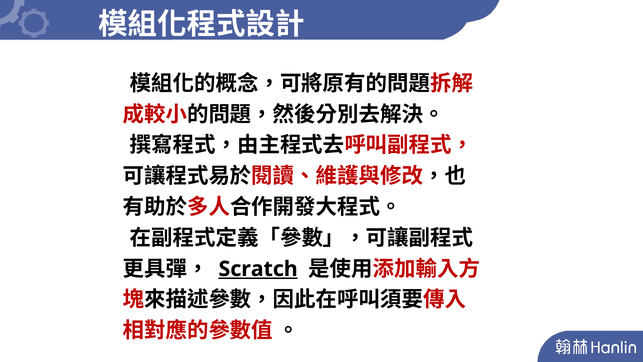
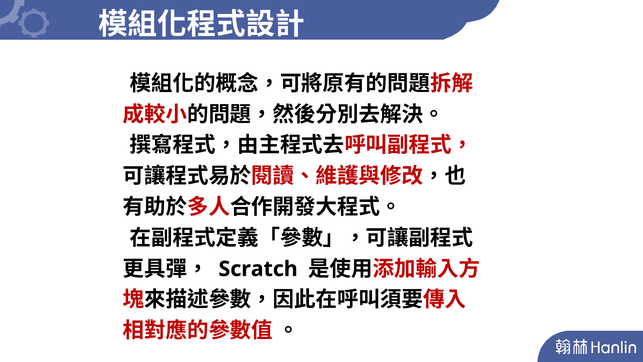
Scratch underline: present -> none
